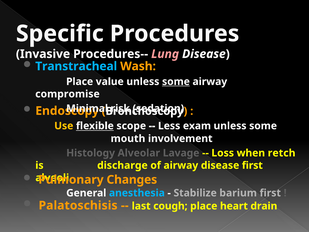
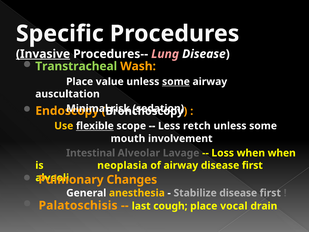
Invasive underline: none -> present
Transtracheal colour: light blue -> light green
compromise: compromise -> auscultation
exam: exam -> retch
Histology: Histology -> Intestinal
when retch: retch -> when
discharge: discharge -> neoplasia
anesthesia colour: light blue -> yellow
Stabilize barium: barium -> disease
heart: heart -> vocal
